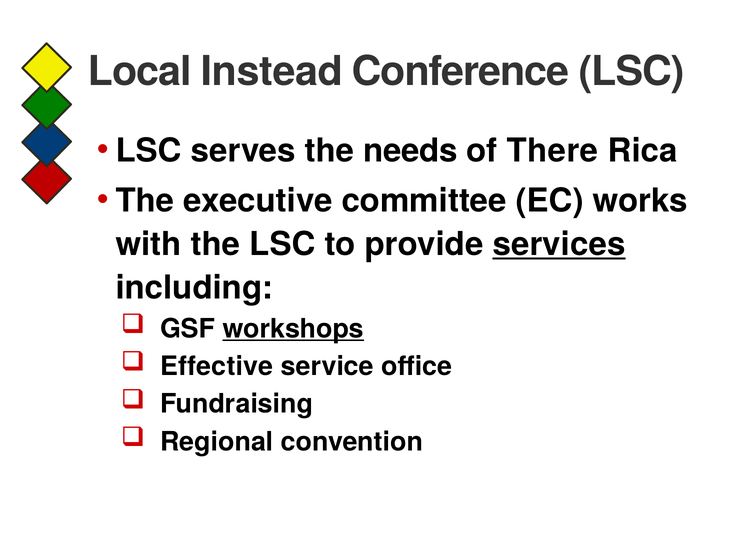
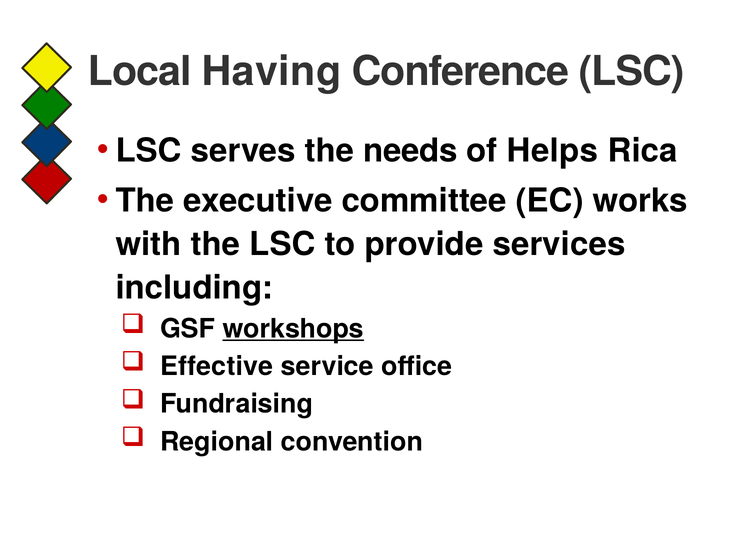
Instead: Instead -> Having
There: There -> Helps
services underline: present -> none
